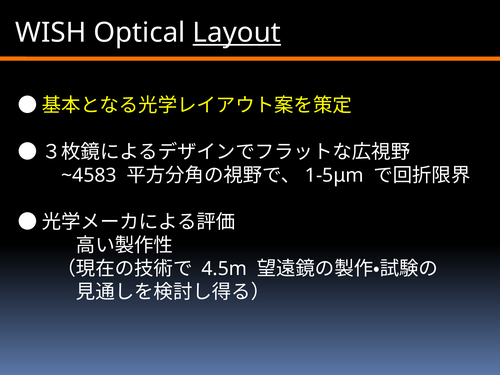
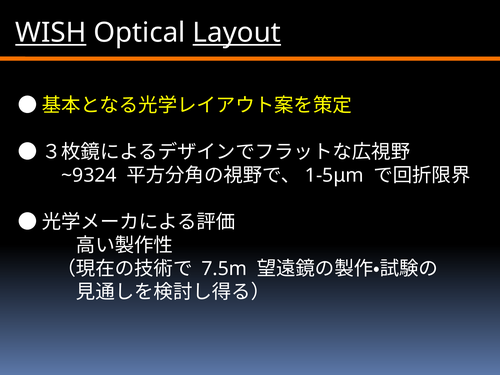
WISH underline: none -> present
~4583: ~4583 -> ~9324
4.5m: 4.5m -> 7.5m
